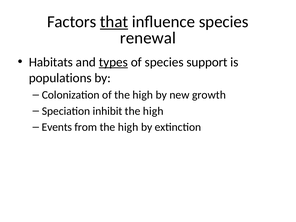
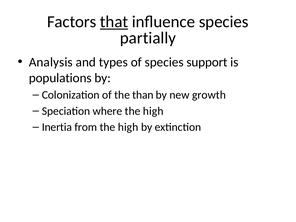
renewal: renewal -> partially
Habitats: Habitats -> Analysis
types underline: present -> none
of the high: high -> than
inhibit: inhibit -> where
Events: Events -> Inertia
